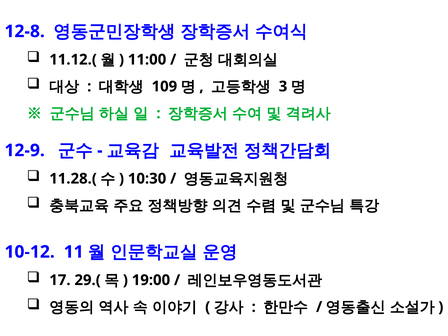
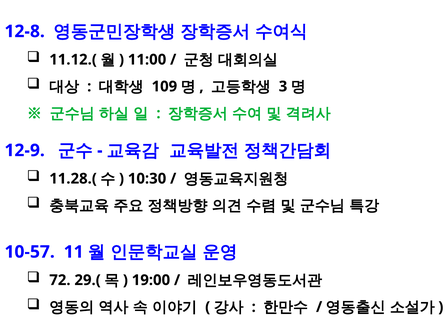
10-12: 10-12 -> 10-57
17: 17 -> 72
